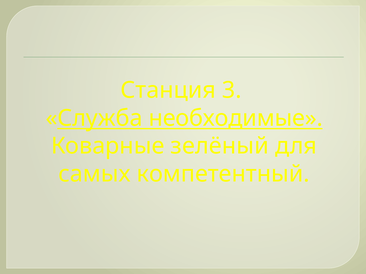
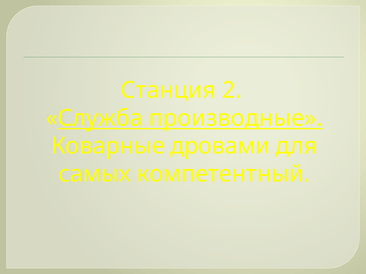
3: 3 -> 2
необходимые: необходимые -> производные
зелёный: зелёный -> дровами
